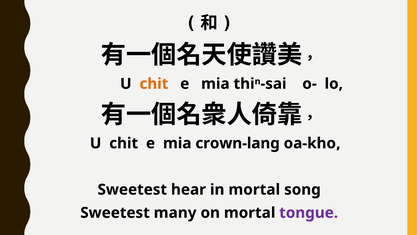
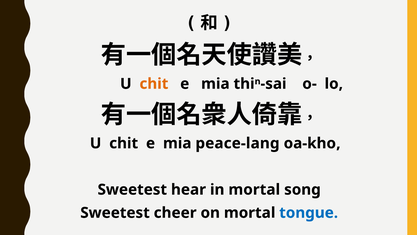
crown-lang: crown-lang -> peace-lang
many: many -> cheer
tongue colour: purple -> blue
